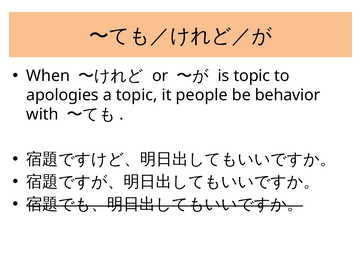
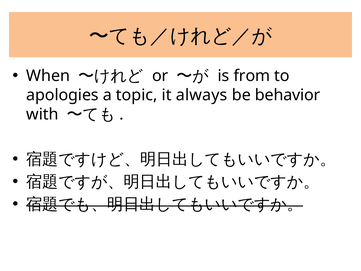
is topic: topic -> from
people: people -> always
